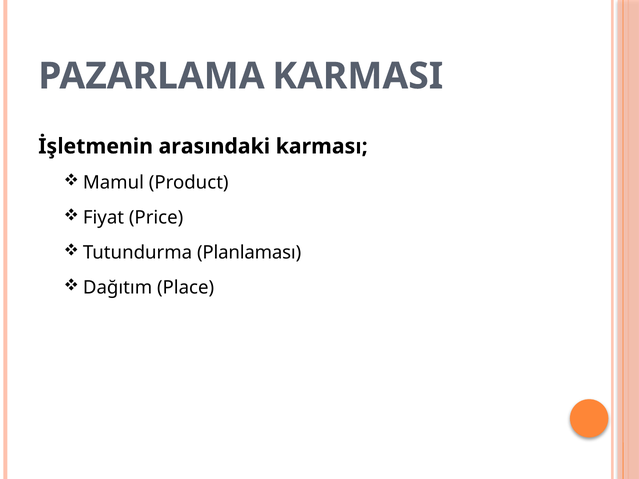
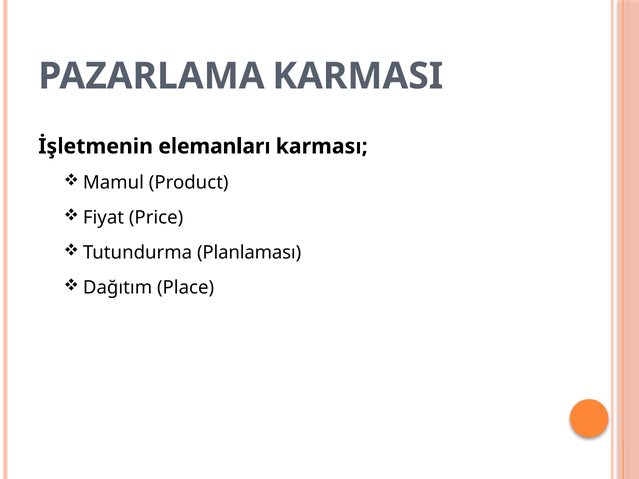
arasındaki: arasındaki -> elemanları
